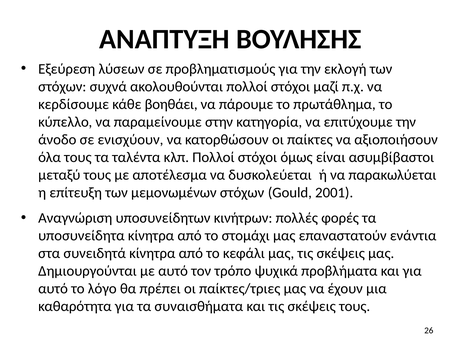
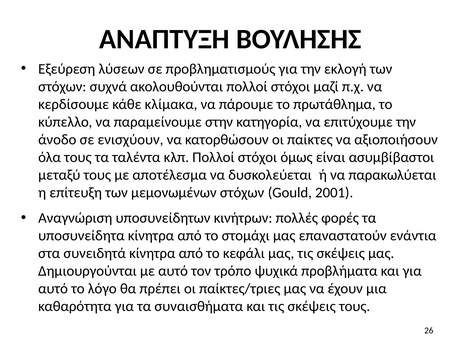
βοηθάει: βοηθάει -> κλίμακα
